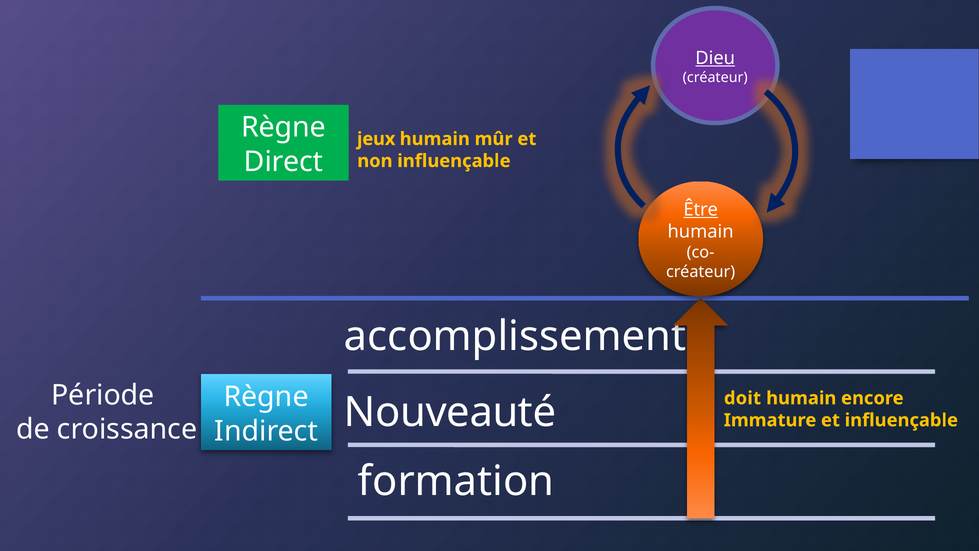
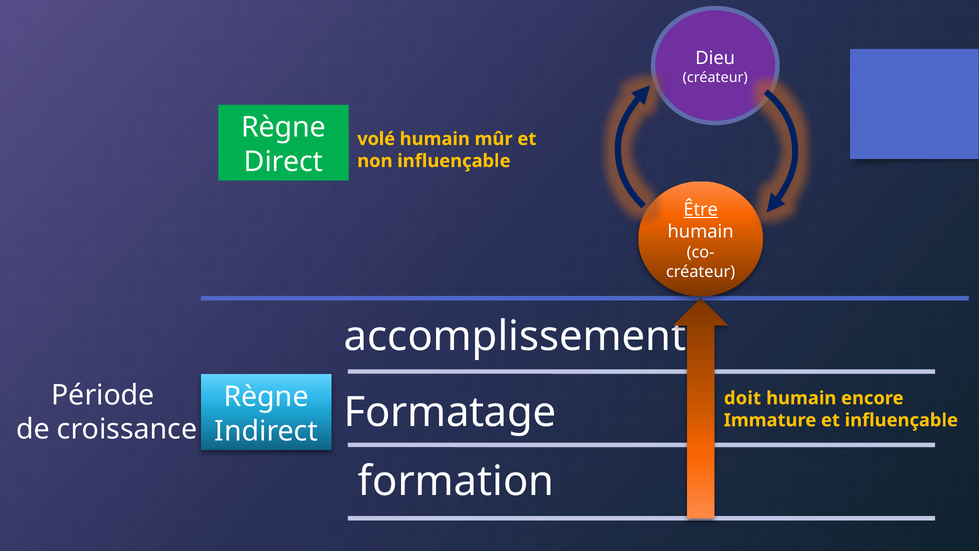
Dieu underline: present -> none
jeux: jeux -> volé
Nouveauté: Nouveauté -> Formatage
